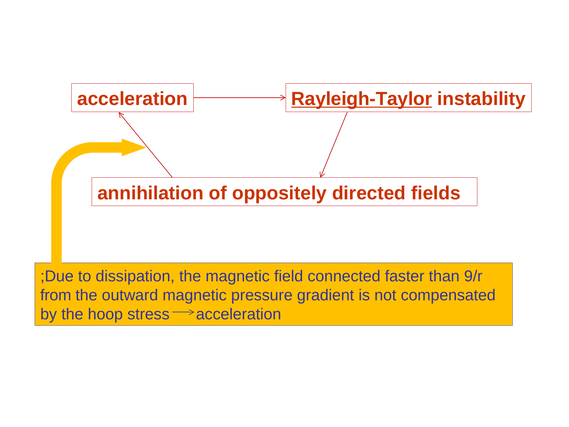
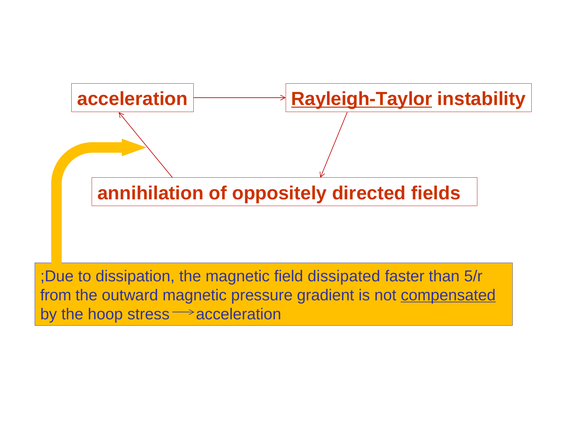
connected: connected -> dissipated
9/r: 9/r -> 5/r
compensated underline: none -> present
